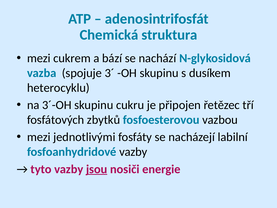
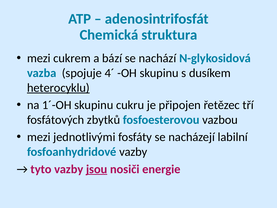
3´: 3´ -> 4´
heterocyklu underline: none -> present
3´-OH: 3´-OH -> 1´-OH
